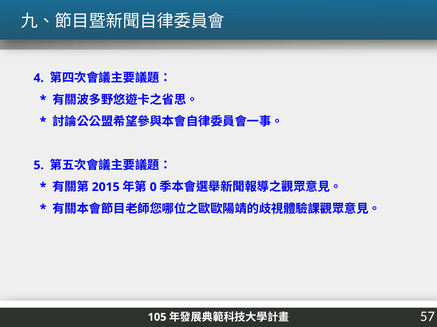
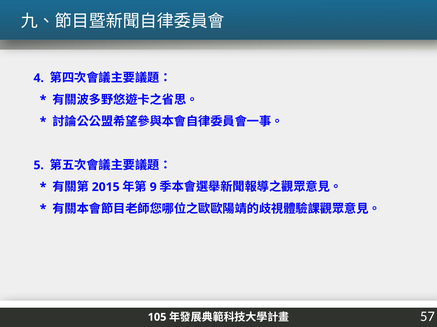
0: 0 -> 9
